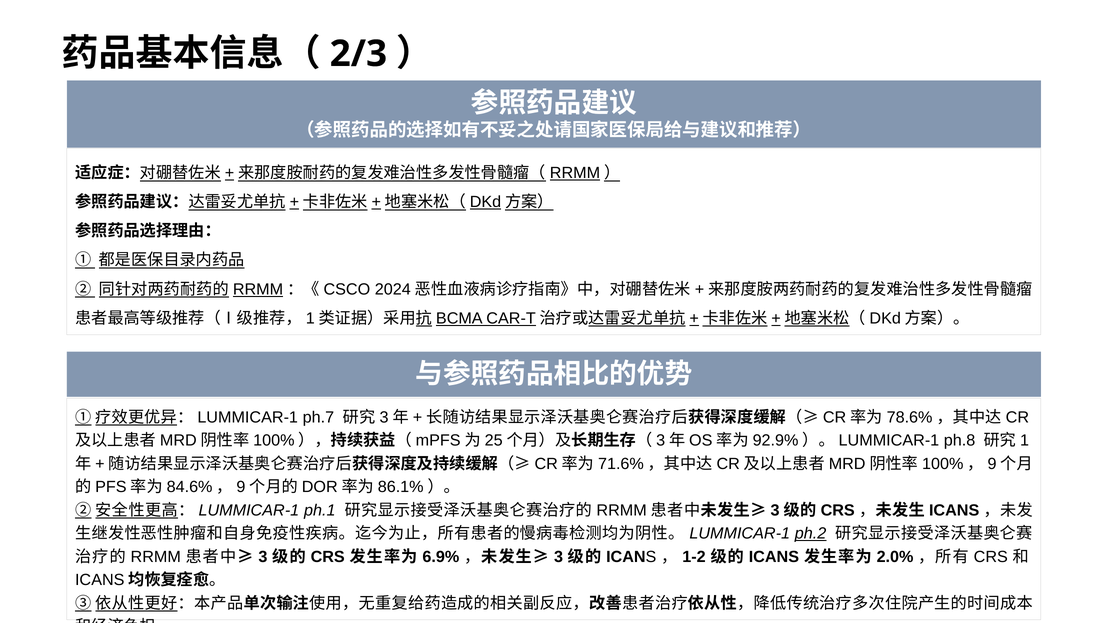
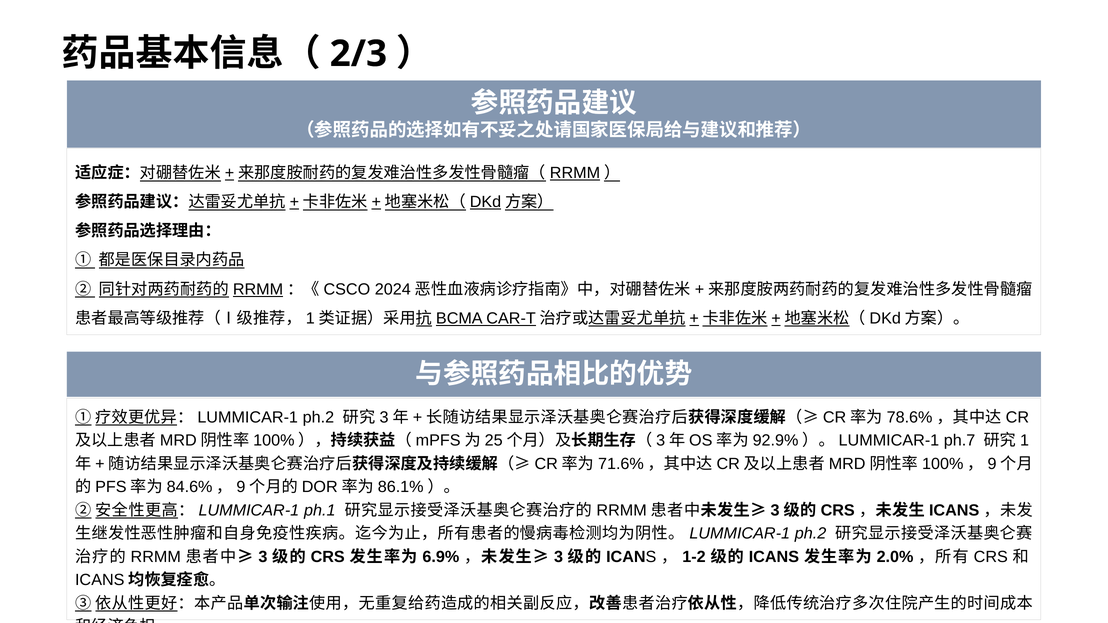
ph.7 at (318, 417): ph.7 -> ph.2
ph.8: ph.8 -> ph.7
ph.2 at (811, 534) underline: present -> none
